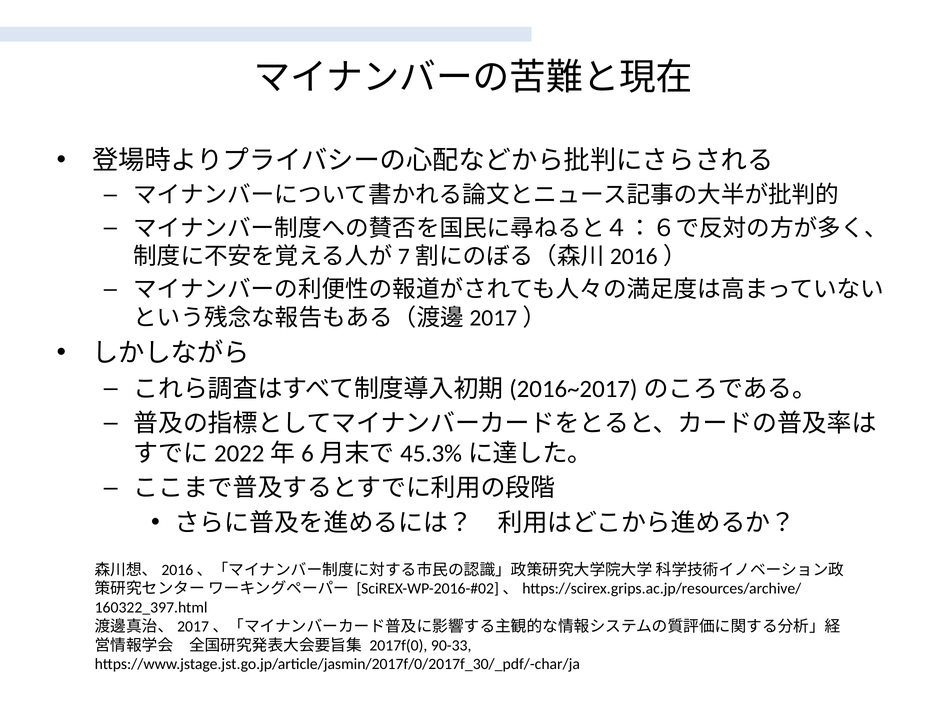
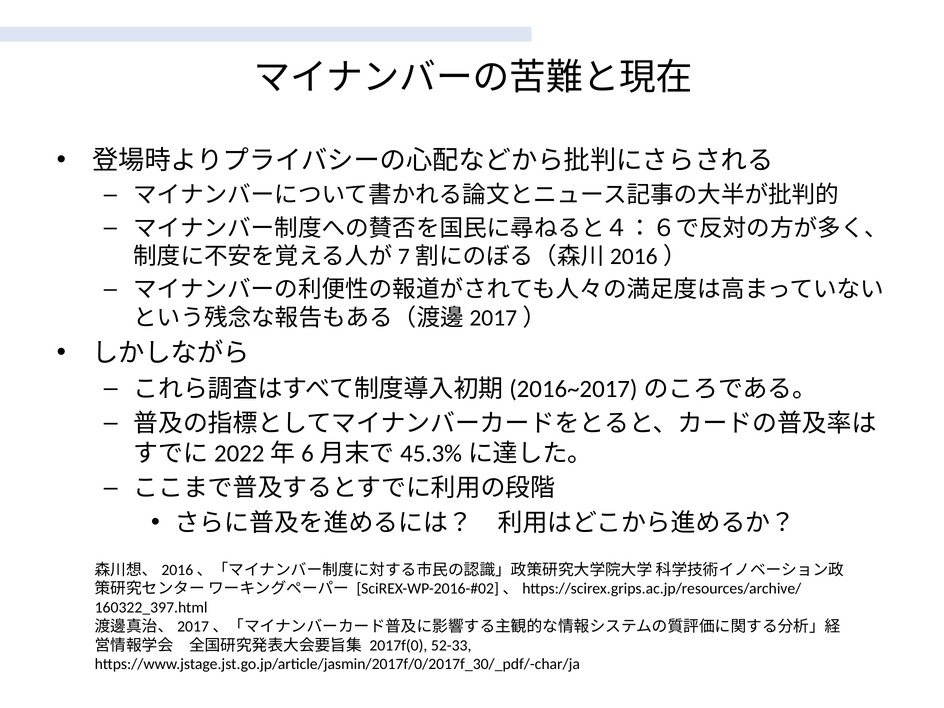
90-33: 90-33 -> 52-33
